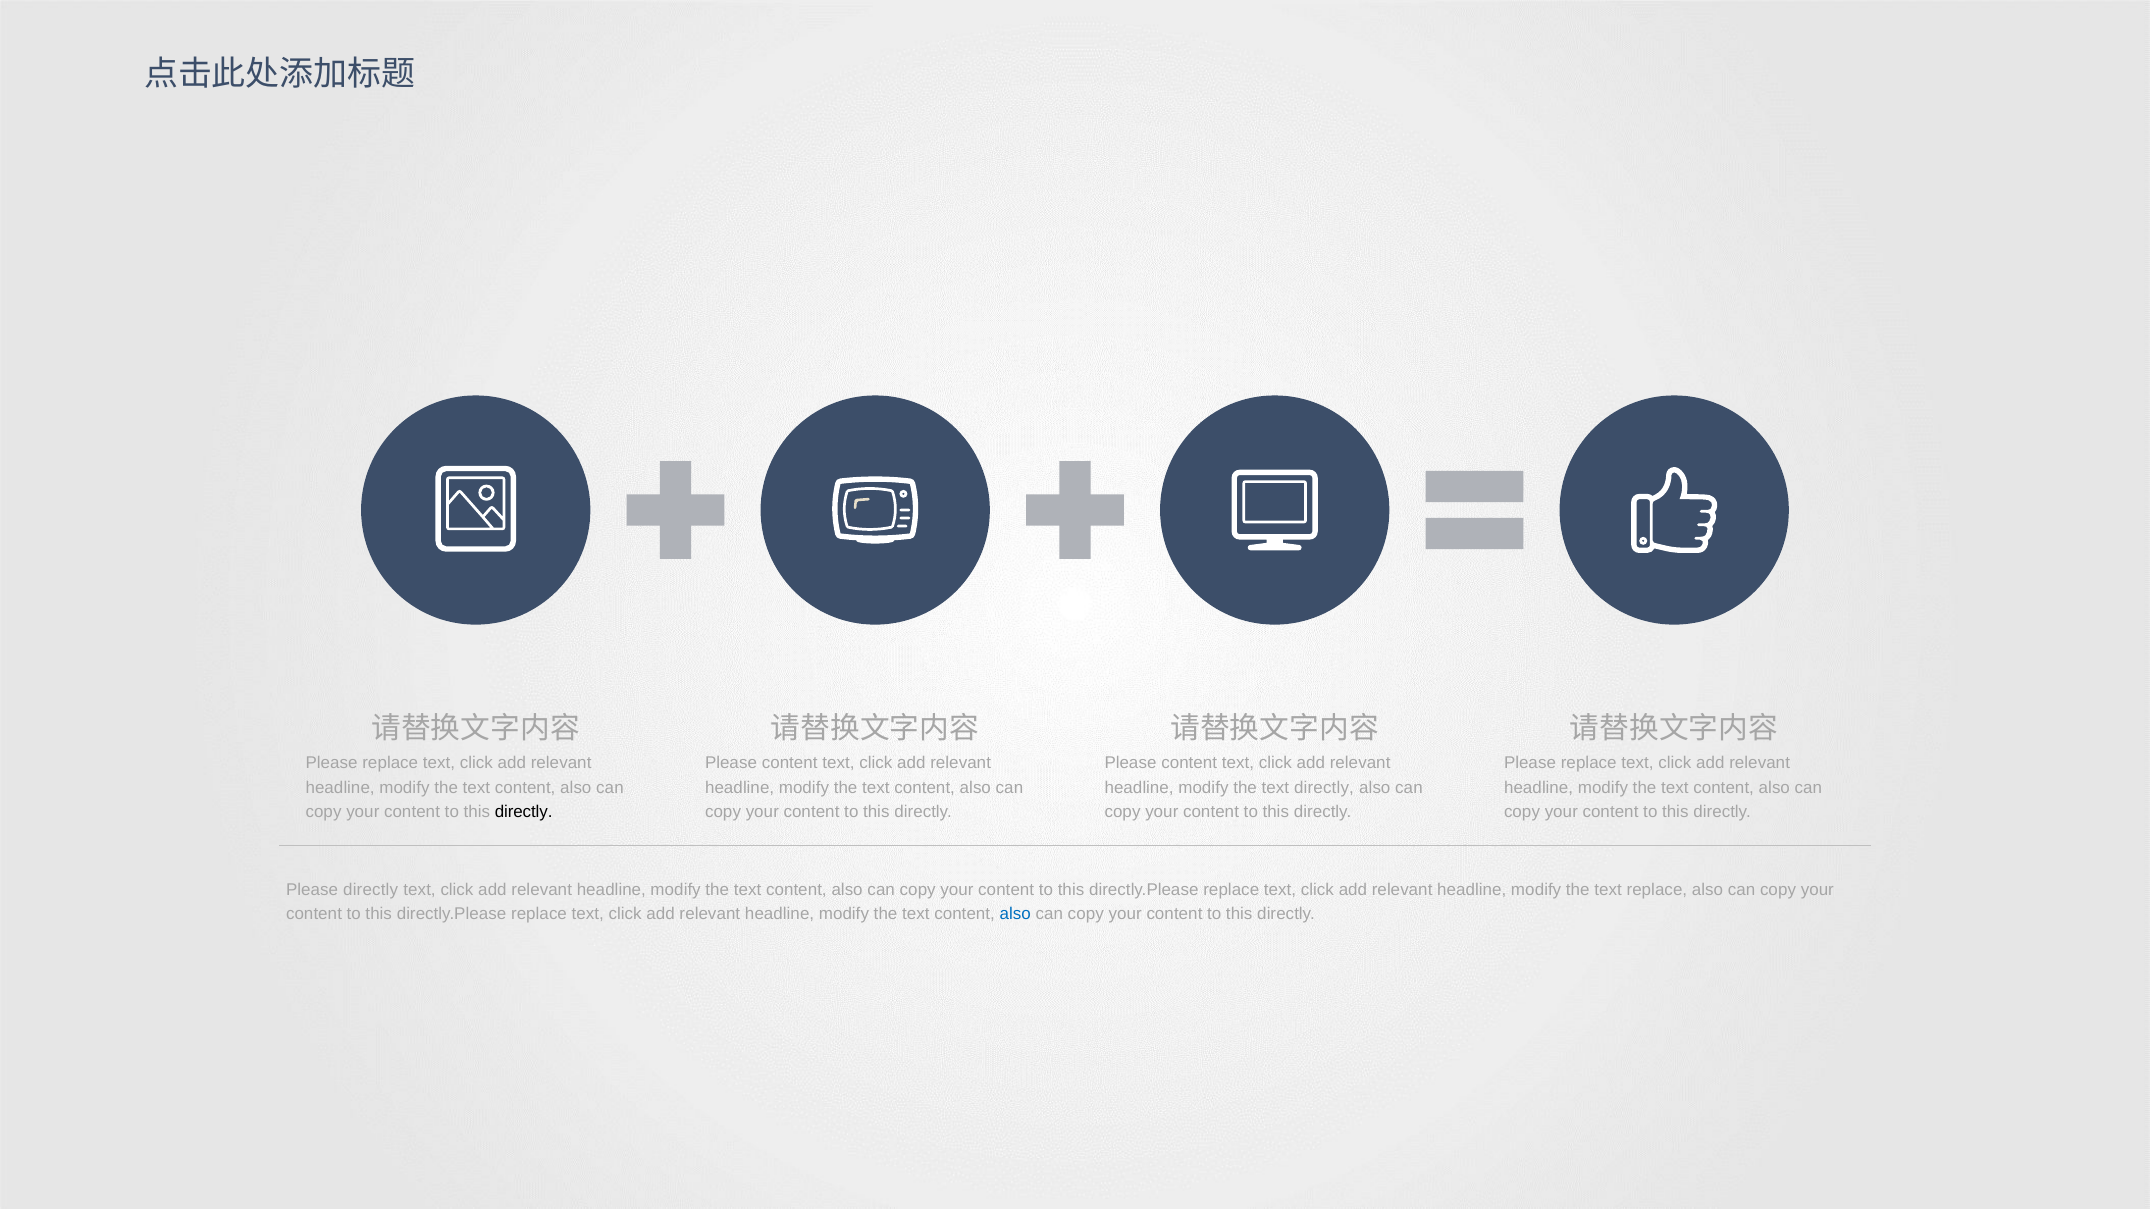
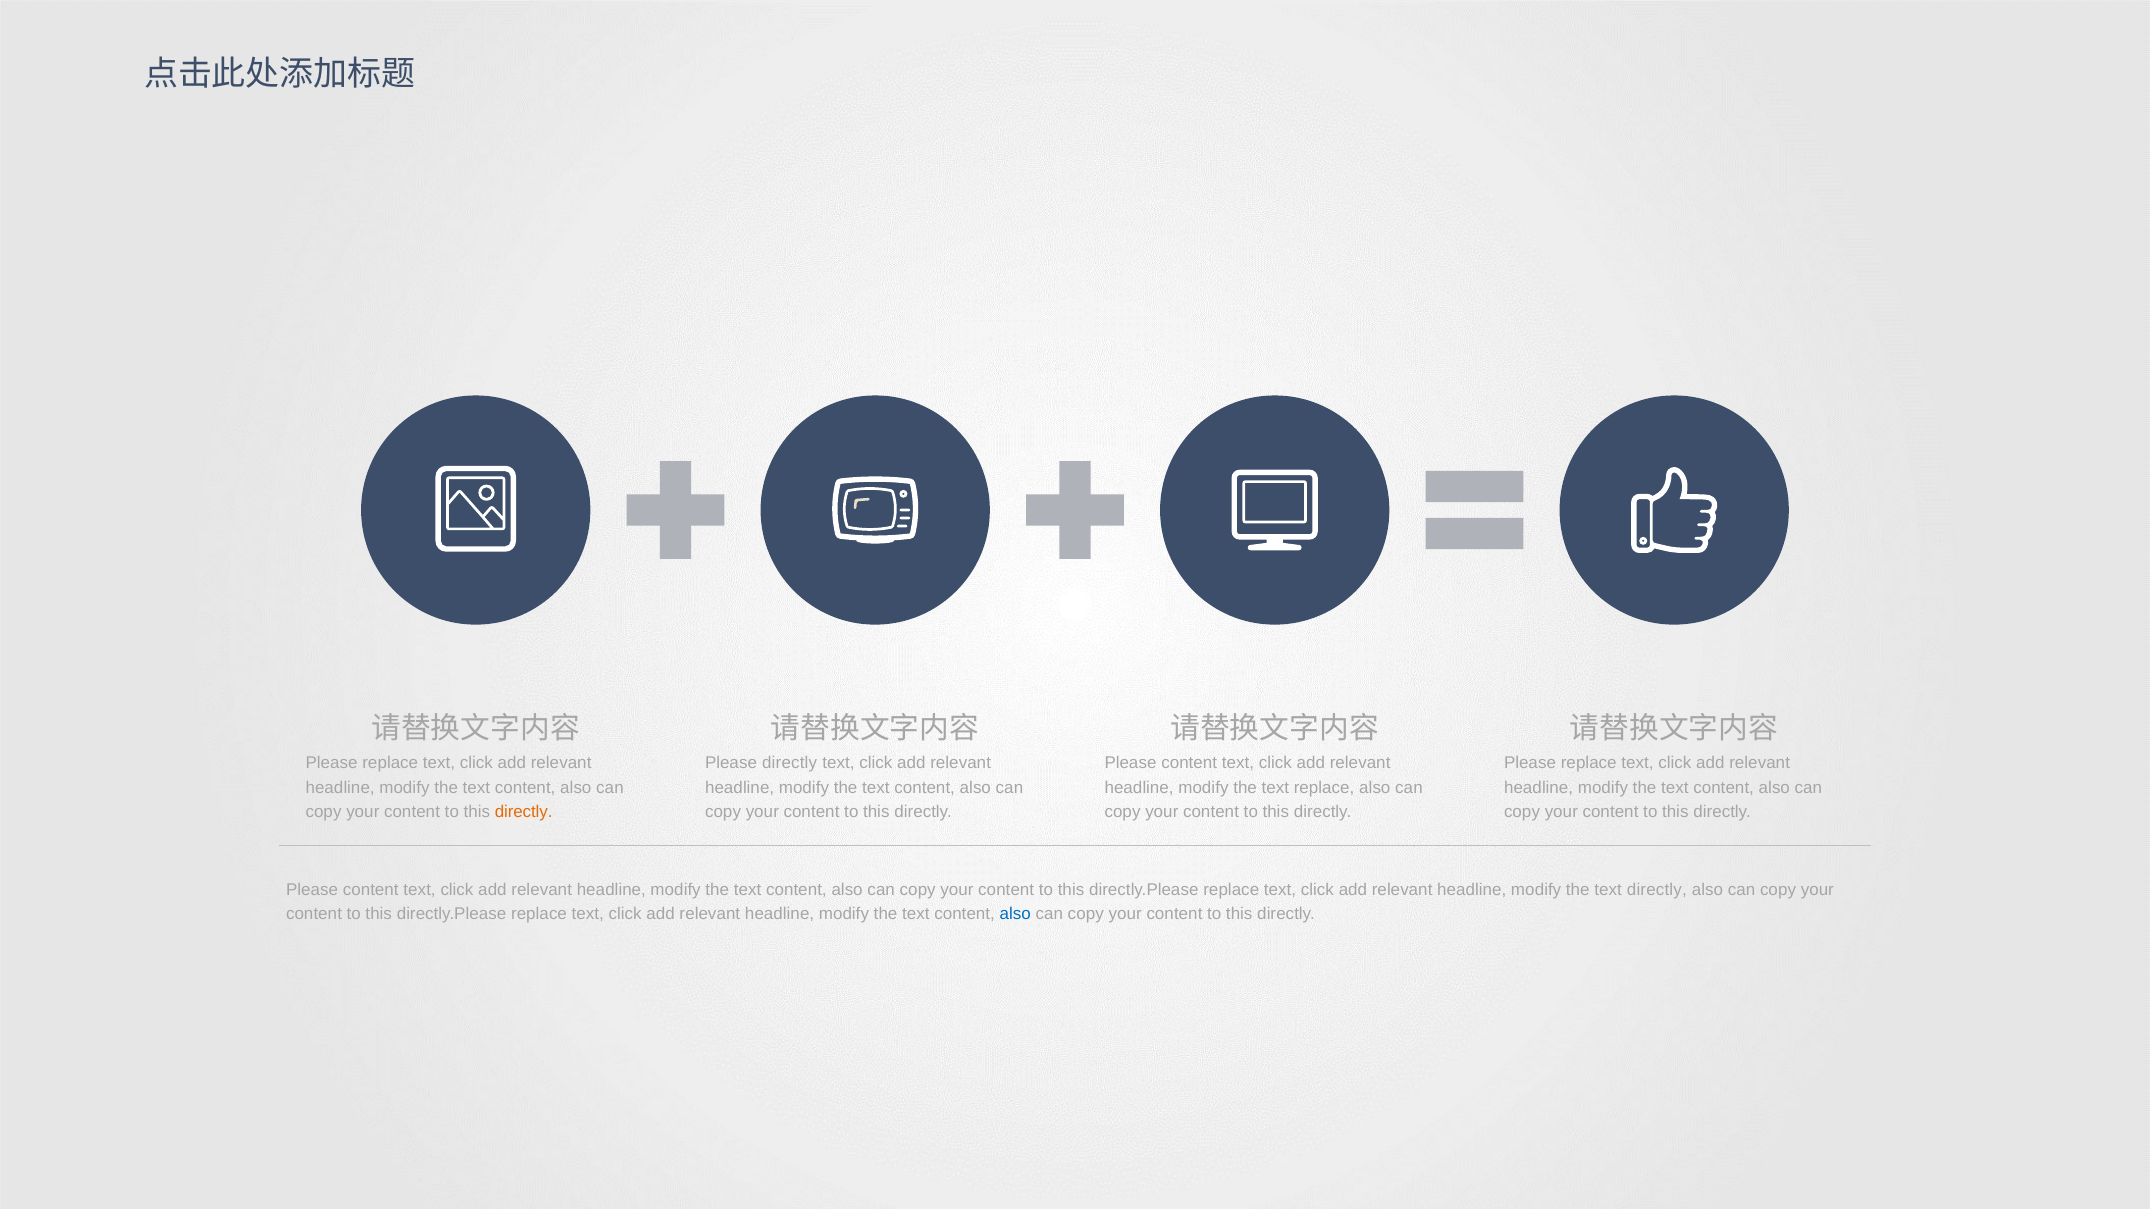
content at (790, 763): content -> directly
text directly: directly -> replace
directly at (524, 812) colour: black -> orange
directly at (371, 890): directly -> content
text replace: replace -> directly
